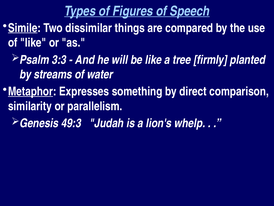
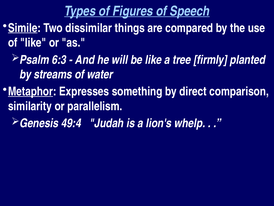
3:3: 3:3 -> 6:3
49:3: 49:3 -> 49:4
